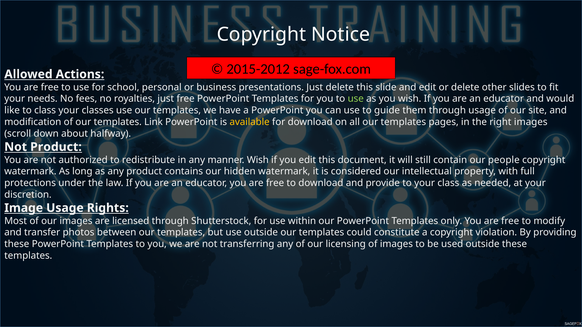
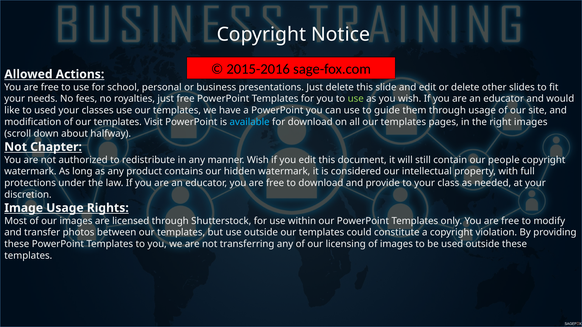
2015-2012: 2015-2012 -> 2015-2016
to class: class -> used
Link: Link -> Visit
available colour: yellow -> light blue
Not Product: Product -> Chapter
